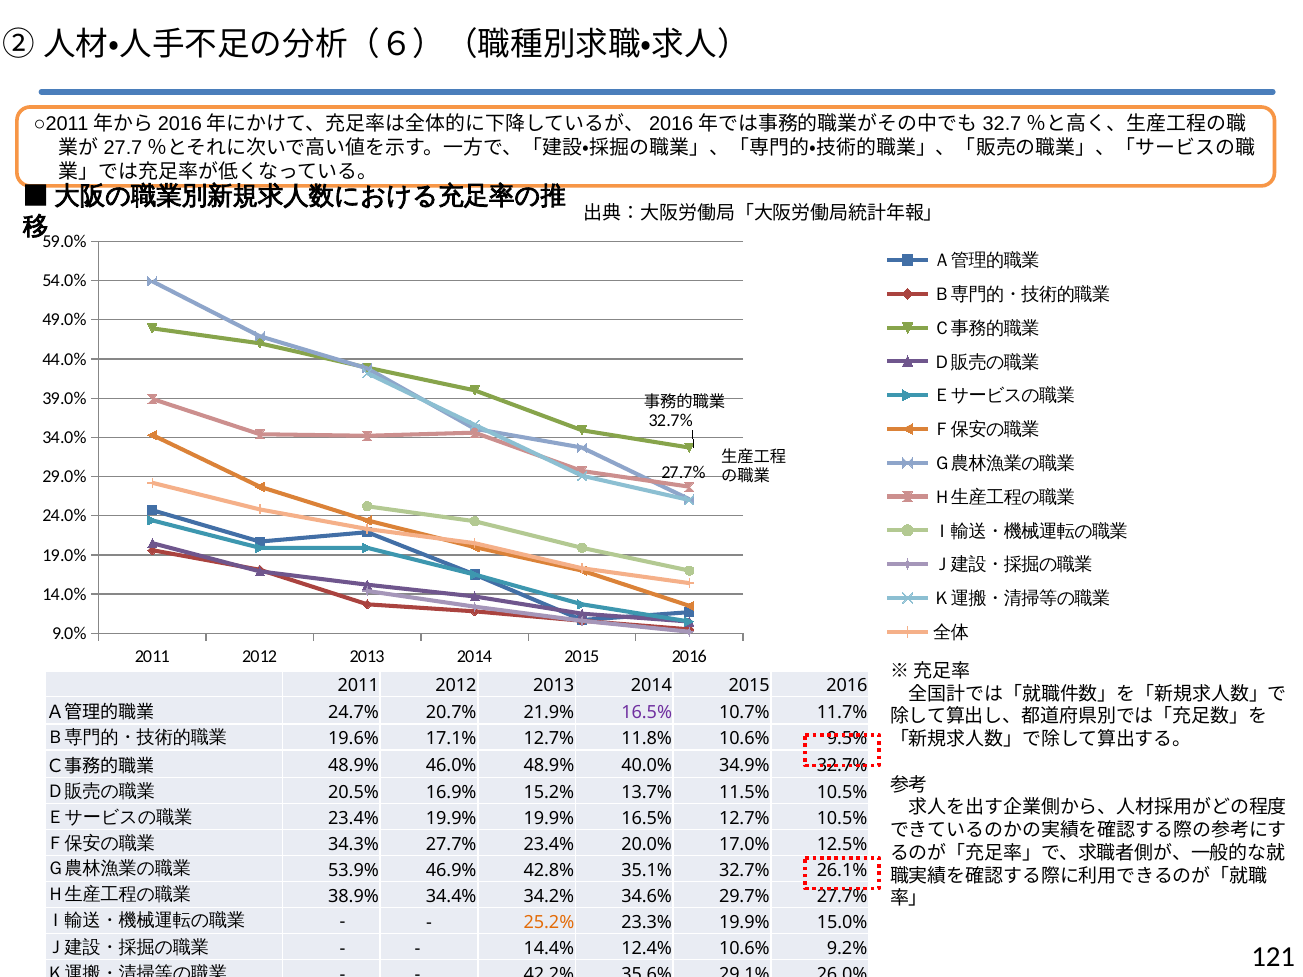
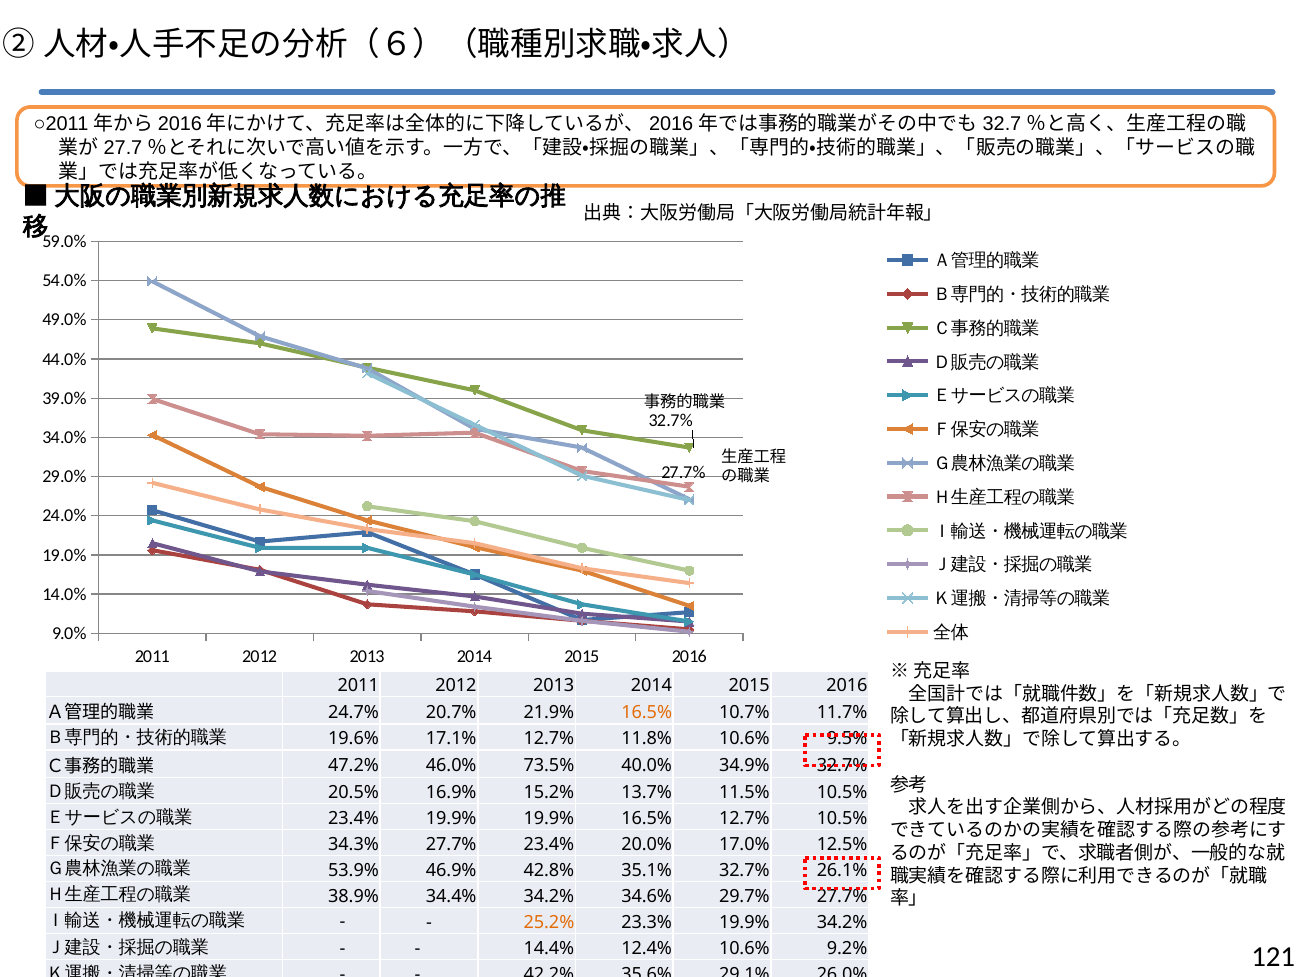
16.5% at (647, 712) colour: purple -> orange
48.9% at (354, 766): 48.9% -> 47.2%
46.0% 48.9%: 48.9% -> 73.5%
19.9% 15.0%: 15.0% -> 34.2%
